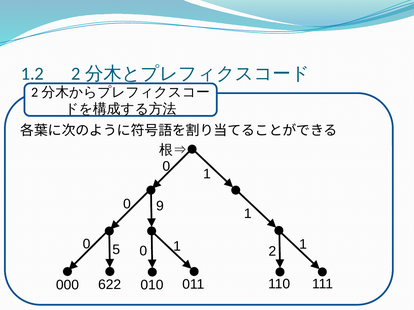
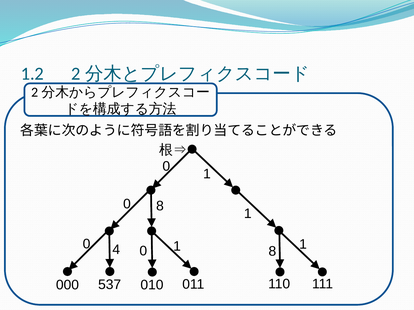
0 9: 9 -> 8
5: 5 -> 4
1 2: 2 -> 8
622: 622 -> 537
